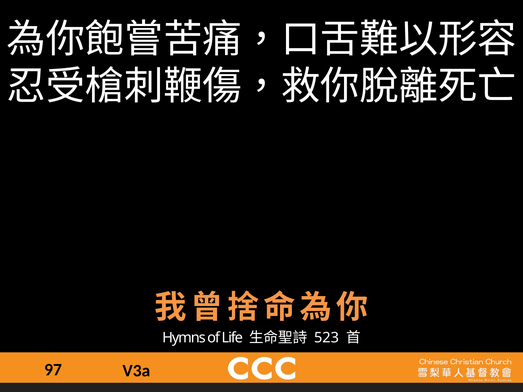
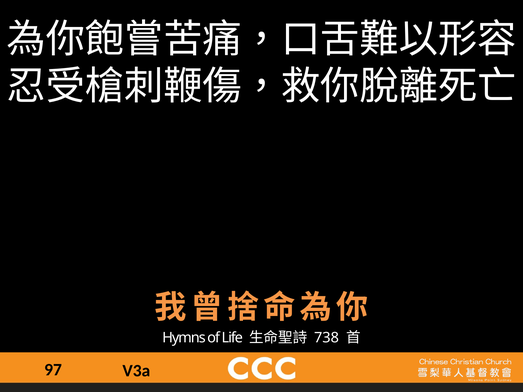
523: 523 -> 738
